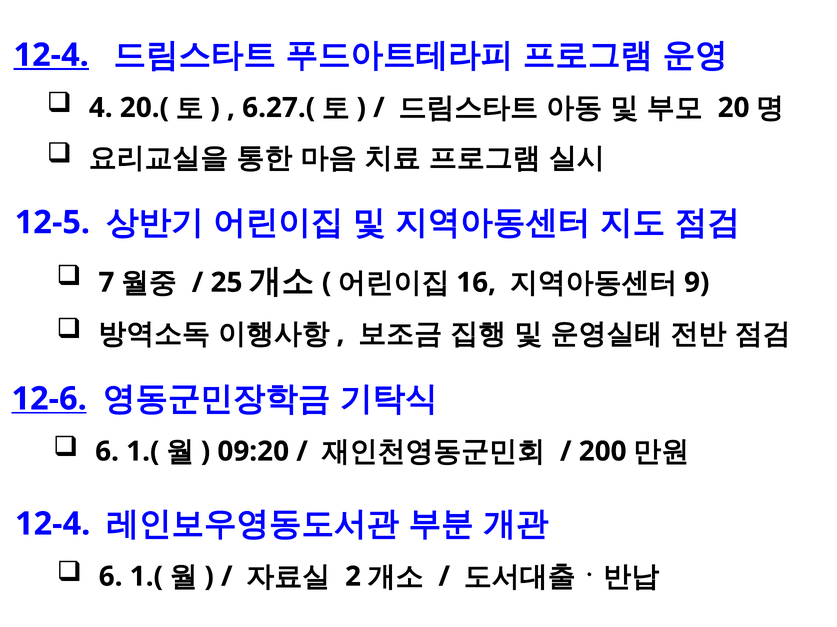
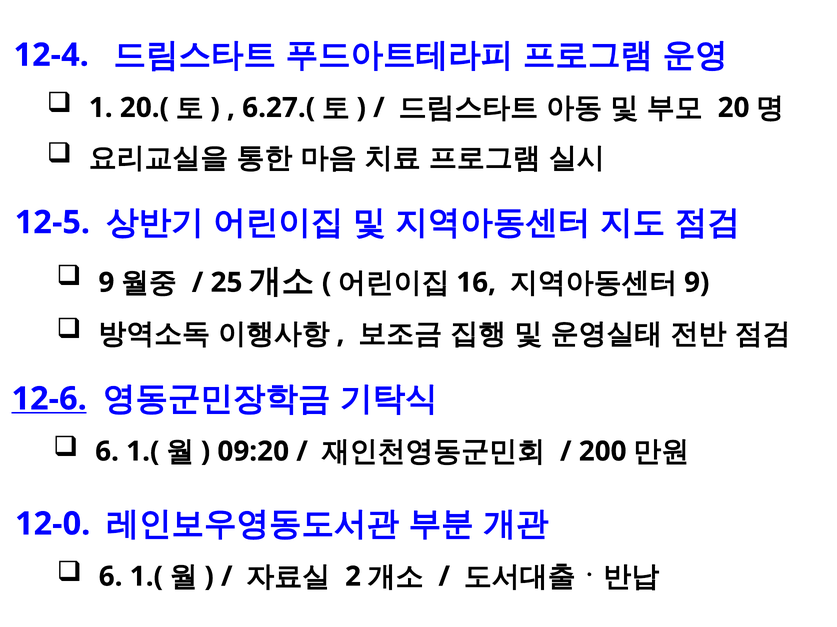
12-4 at (51, 55) underline: present -> none
4: 4 -> 1
7 at (106, 283): 7 -> 9
12-4 at (53, 524): 12-4 -> 12-0
